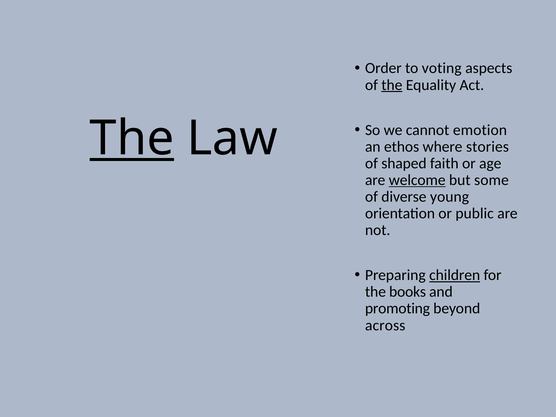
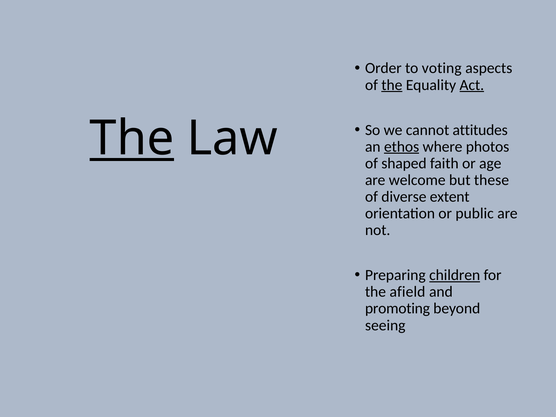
Act underline: none -> present
emotion: emotion -> attitudes
ethos underline: none -> present
stories: stories -> photos
welcome underline: present -> none
some: some -> these
young: young -> extent
books: books -> afield
across: across -> seeing
